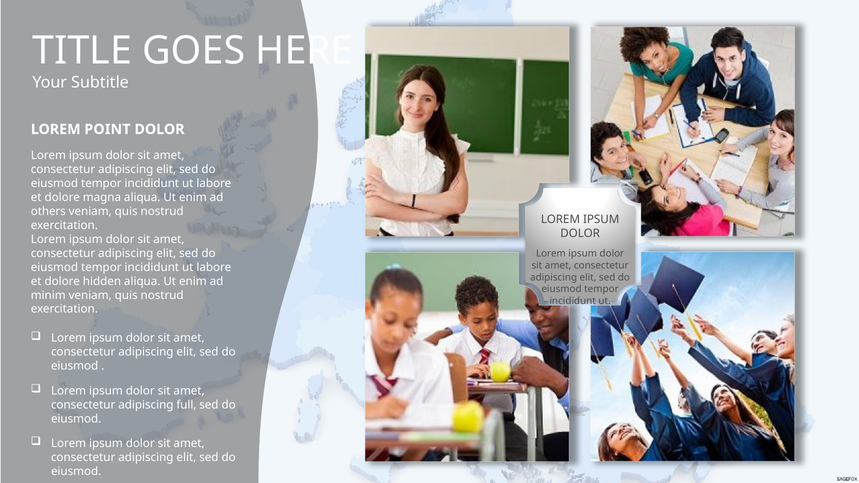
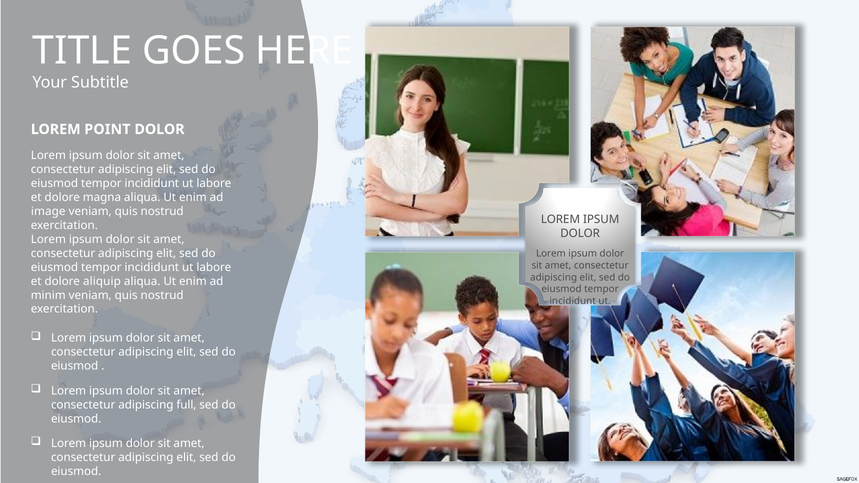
others: others -> image
hidden: hidden -> aliquip
